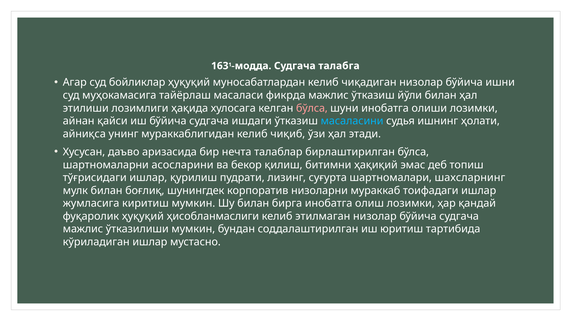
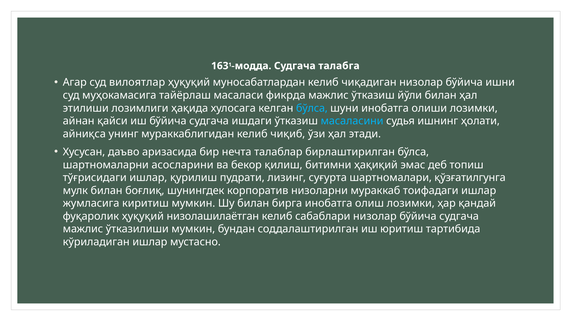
бойликлар: бойликлар -> вилоятлар
бўлса at (312, 108) colour: pink -> light blue
шахсларнинг: шахсларнинг -> қўзғатилгунга
ҳисобланмаслиги: ҳисобланмаслиги -> низолашилаётган
этилмаган: этилмаган -> сабаблари
